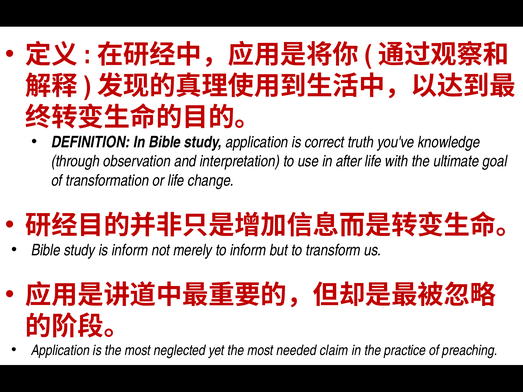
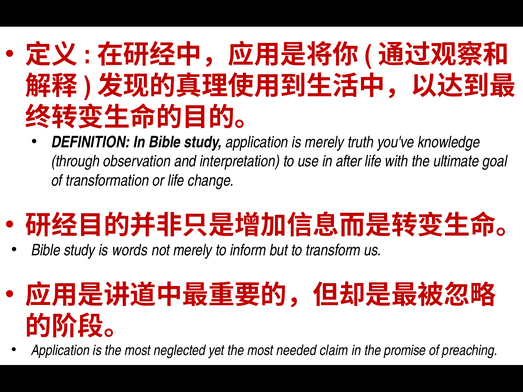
is correct: correct -> merely
is inform: inform -> words
practice: practice -> promise
